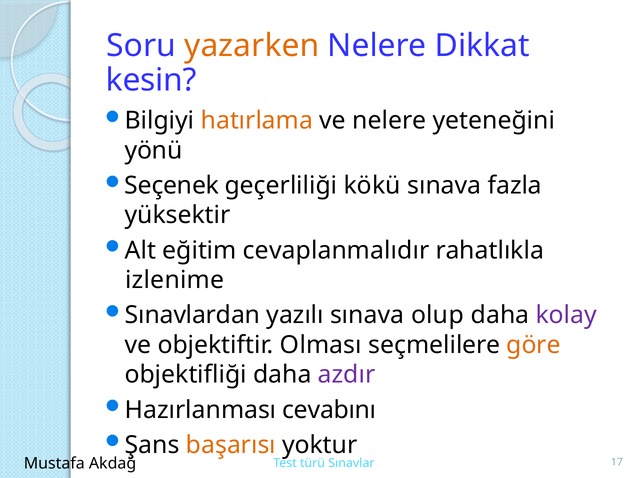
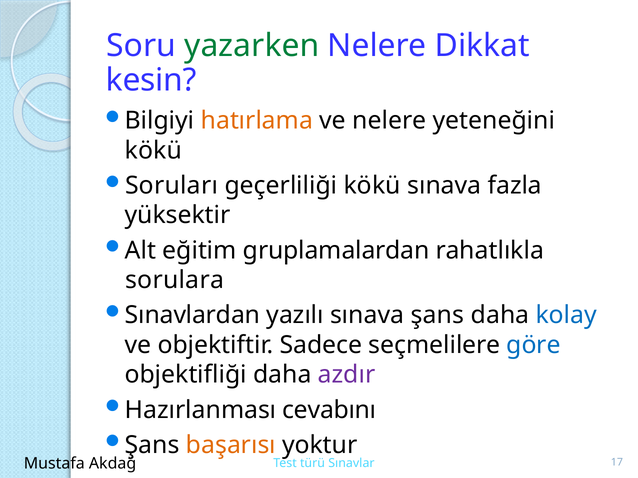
yazarken colour: orange -> green
yönü at (154, 151): yönü -> kökü
Seçenek: Seçenek -> Soruları
cevaplanmalıdır: cevaplanmalıdır -> gruplamalardan
izlenime: izlenime -> sorulara
sınava olup: olup -> şans
kolay colour: purple -> blue
Olması: Olması -> Sadece
göre colour: orange -> blue
